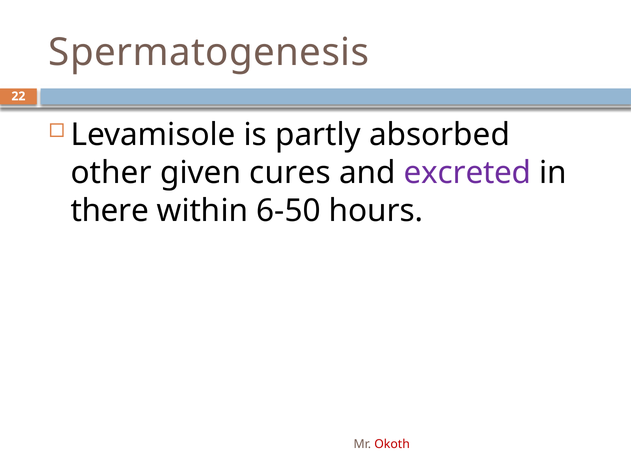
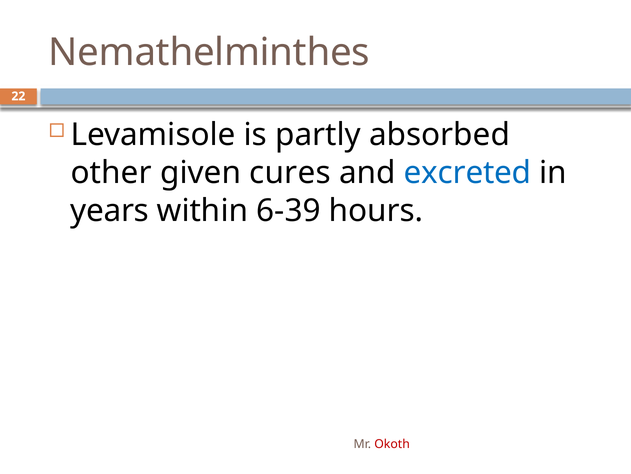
Spermatogenesis: Spermatogenesis -> Nemathelminthes
excreted colour: purple -> blue
there: there -> years
6-50: 6-50 -> 6-39
